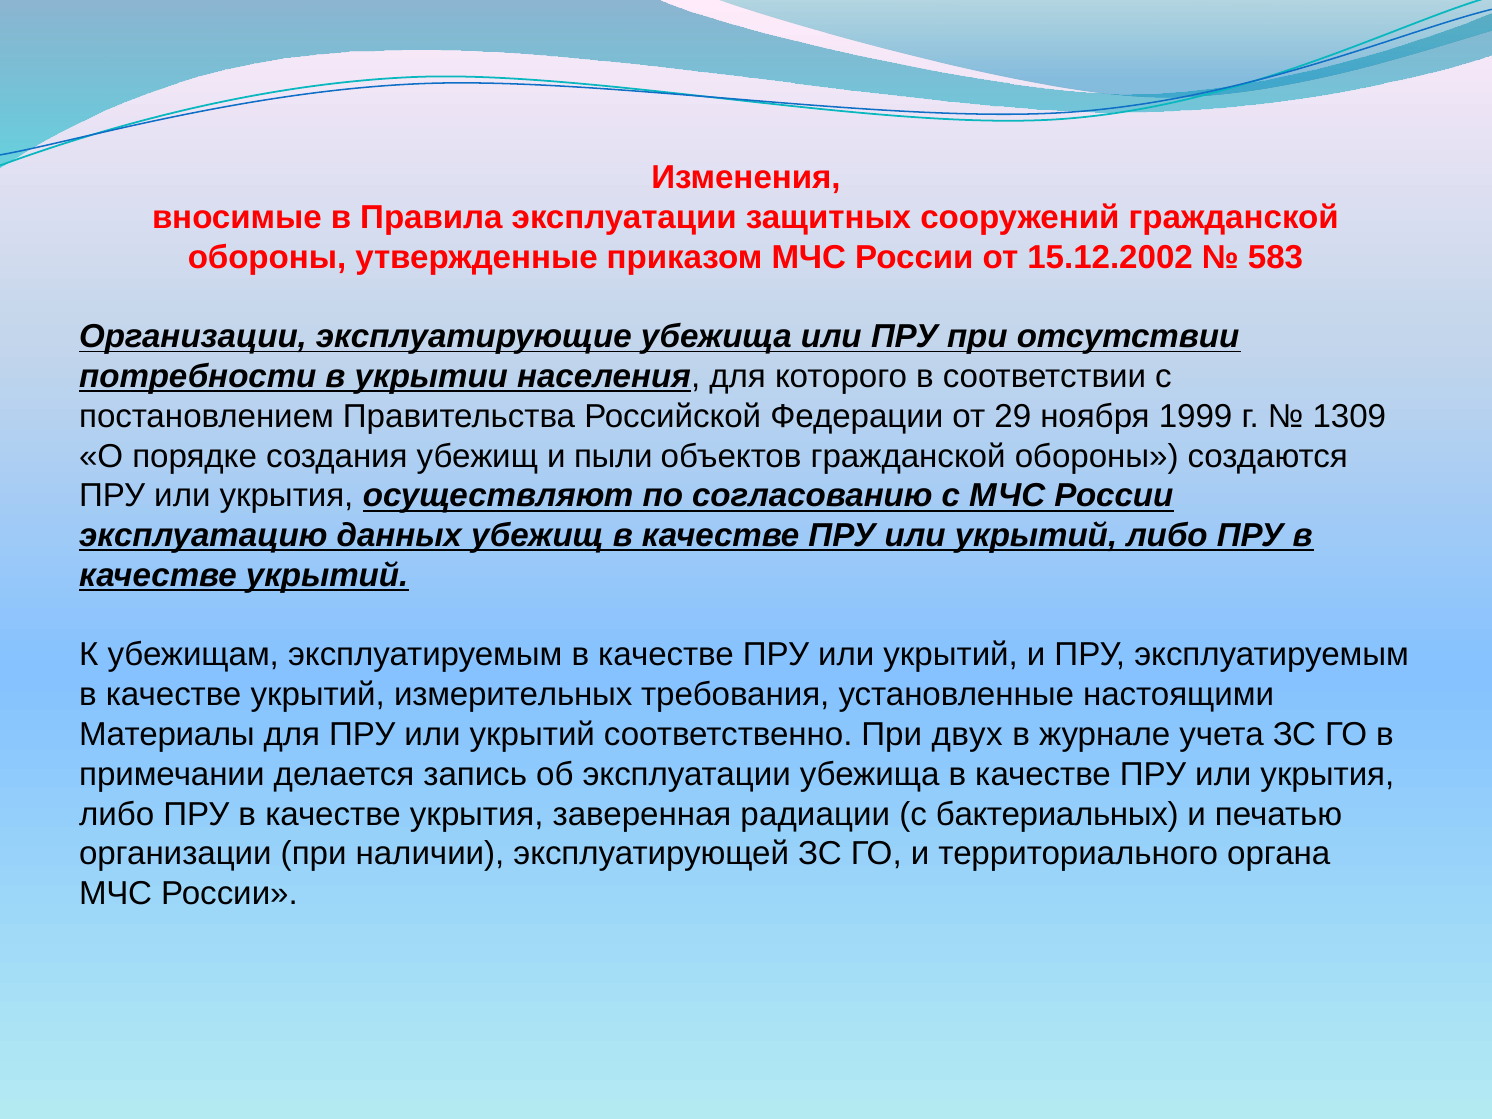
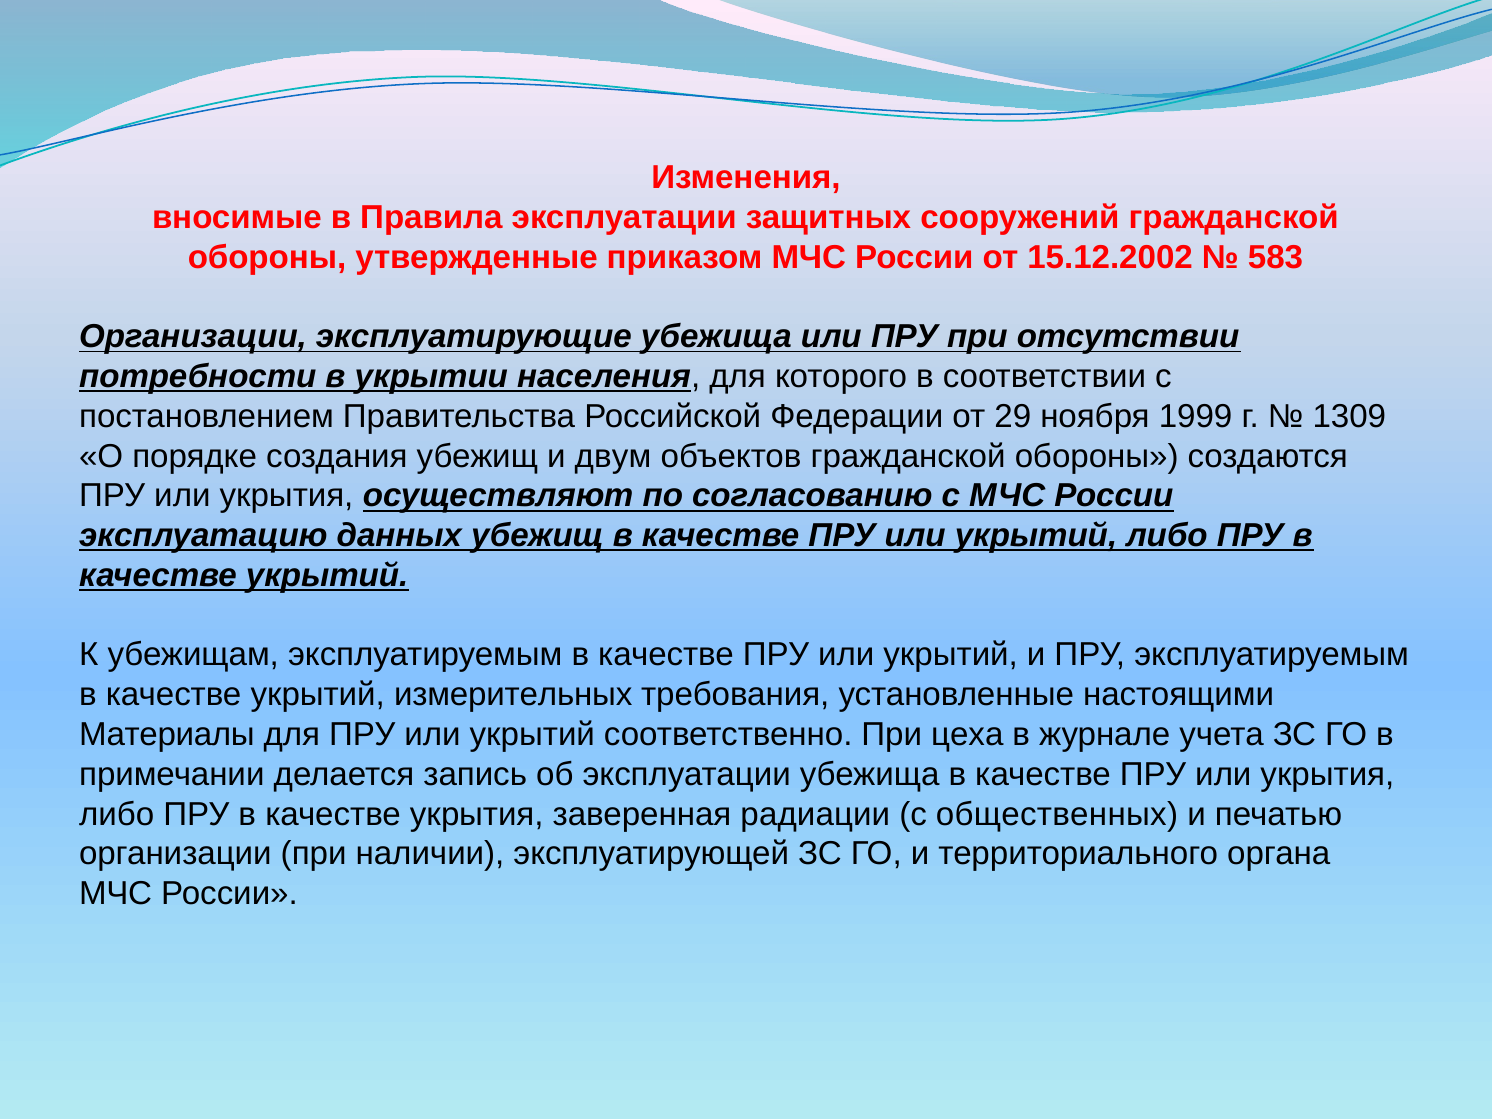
пыли: пыли -> двум
двух: двух -> цеха
бактериальных: бактериальных -> общественных
